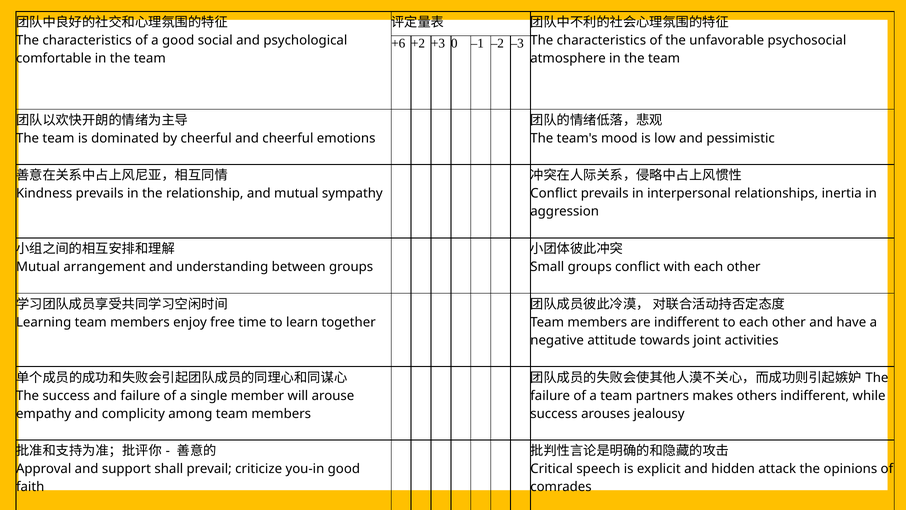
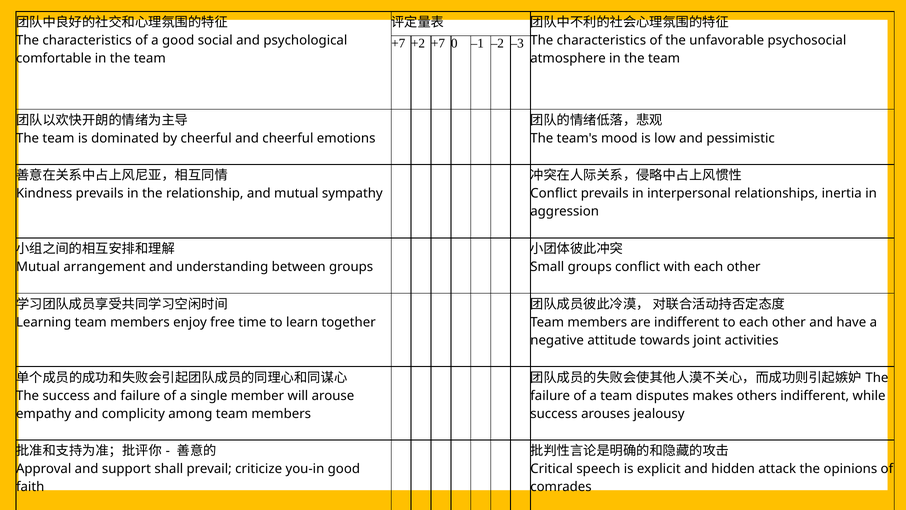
+6 at (398, 43): +6 -> +7
+2 +3: +3 -> +7
partners: partners -> disputes
